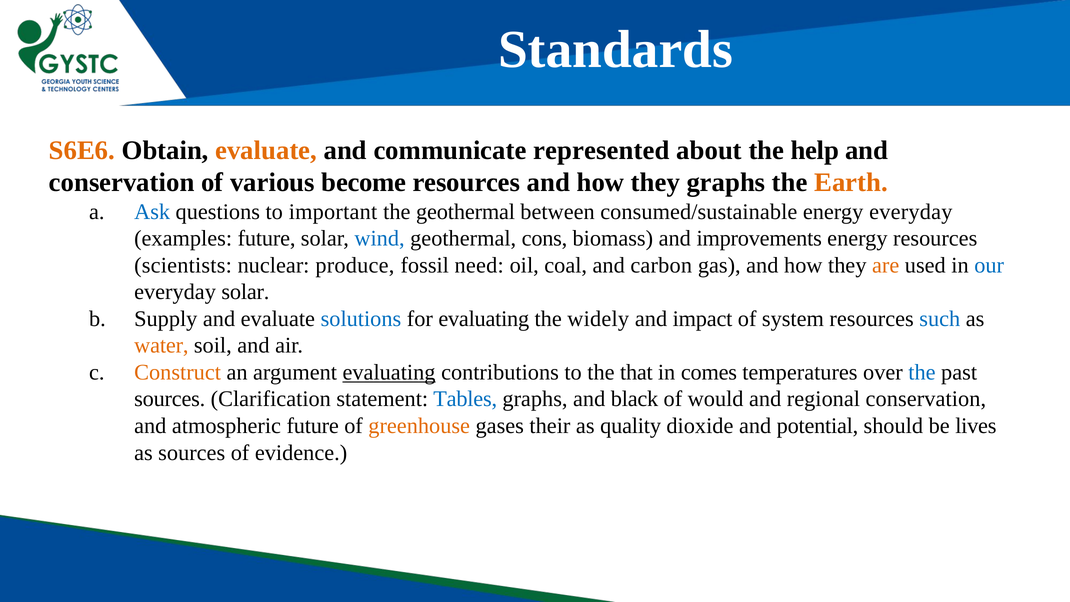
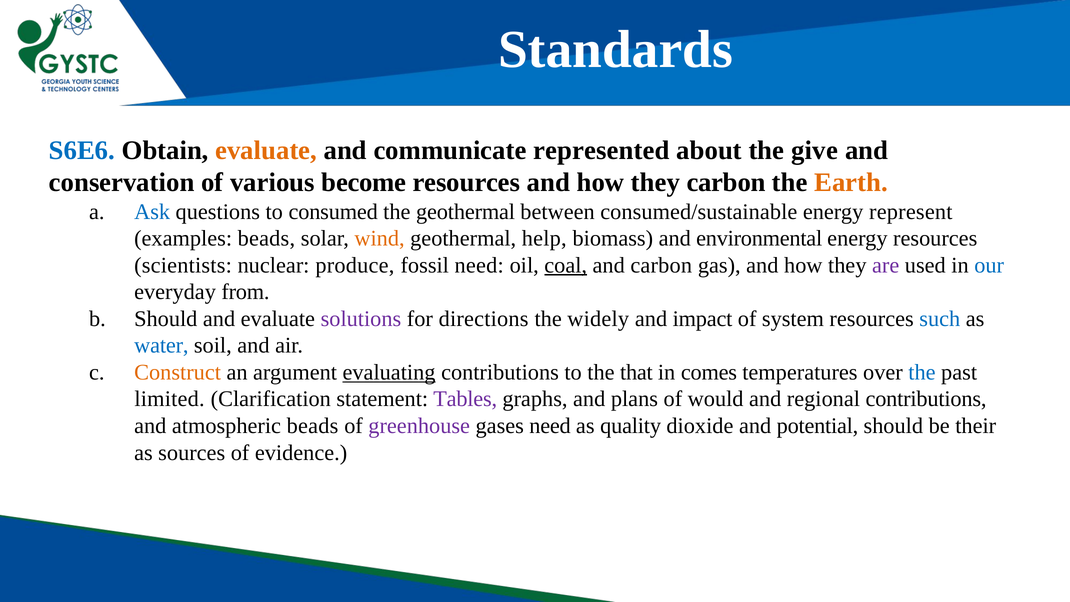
S6E6 colour: orange -> blue
help: help -> give
they graphs: graphs -> carbon
important: important -> consumed
energy everyday: everyday -> represent
examples future: future -> beads
wind colour: blue -> orange
cons: cons -> help
improvements: improvements -> environmental
coal underline: none -> present
are colour: orange -> purple
everyday solar: solar -> from
Supply at (166, 319): Supply -> Should
solutions colour: blue -> purple
for evaluating: evaluating -> directions
water colour: orange -> blue
sources at (170, 399): sources -> limited
Tables colour: blue -> purple
black: black -> plans
regional conservation: conservation -> contributions
atmospheric future: future -> beads
greenhouse colour: orange -> purple
gases their: their -> need
lives: lives -> their
